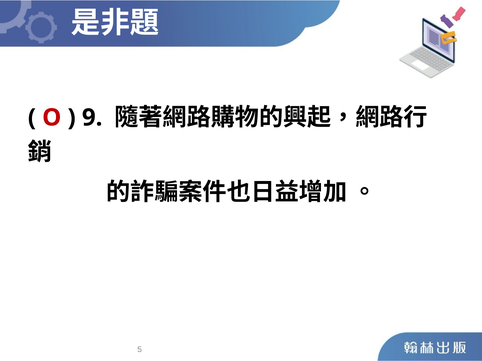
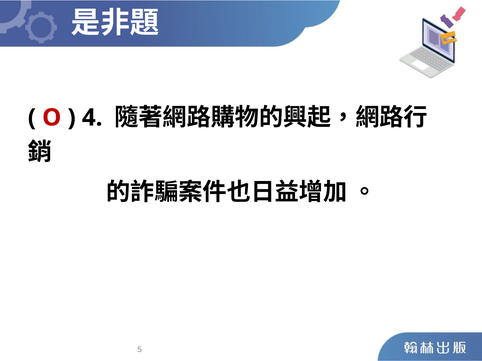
9: 9 -> 4
